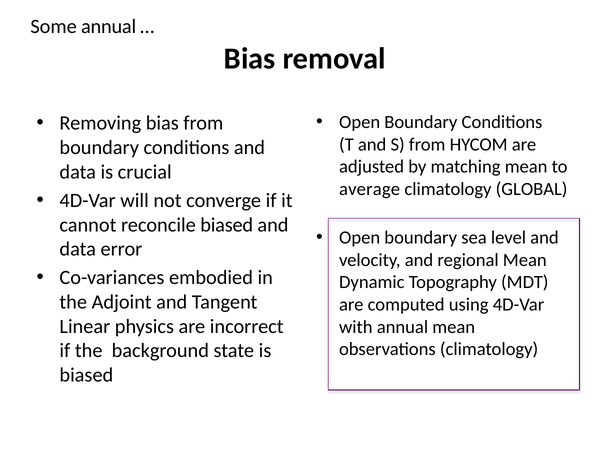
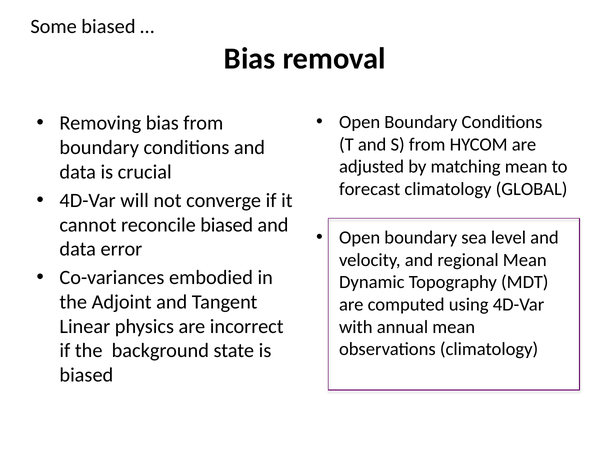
Some annual: annual -> biased
average: average -> forecast
